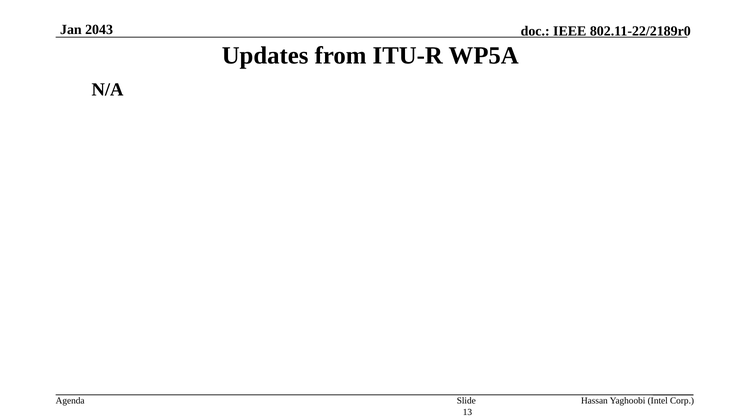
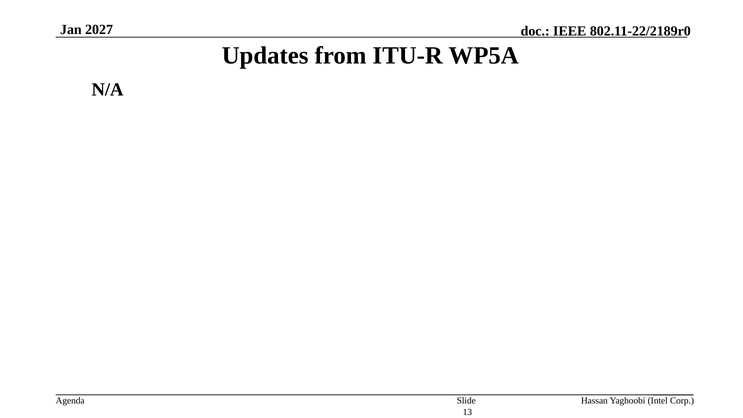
2043: 2043 -> 2027
